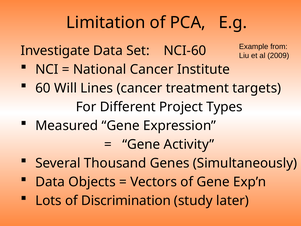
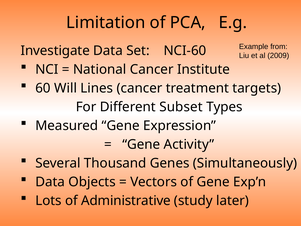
Project: Project -> Subset
Discrimination: Discrimination -> Administrative
